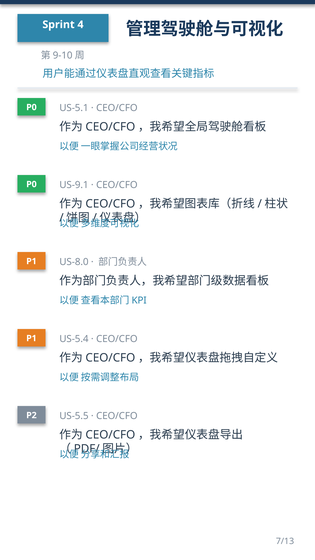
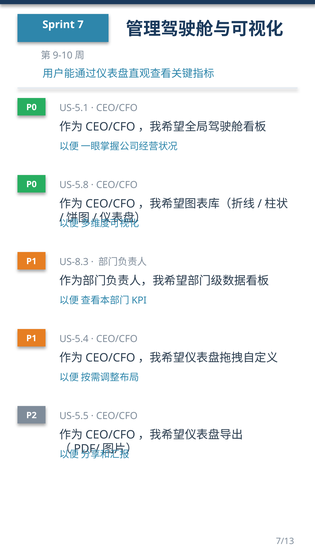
4: 4 -> 7
US-9.1: US-9.1 -> US-5.8
US-8.0: US-8.0 -> US-8.3
